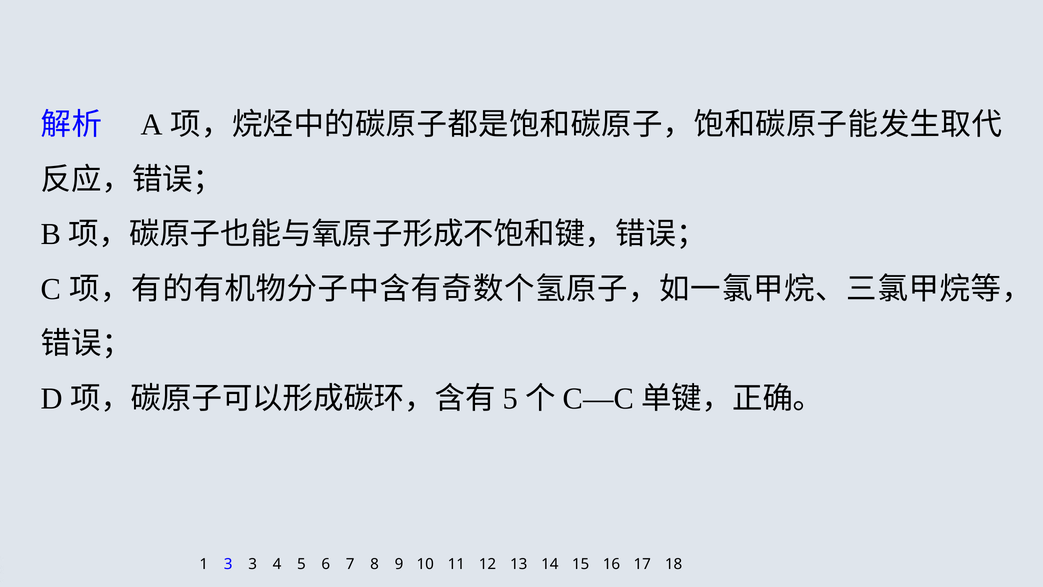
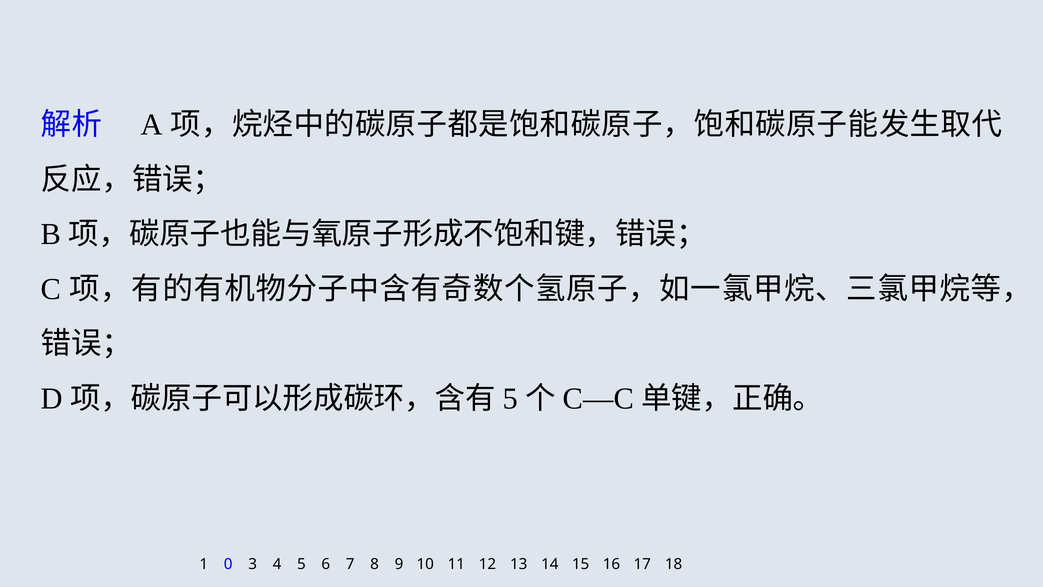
1 3: 3 -> 0
